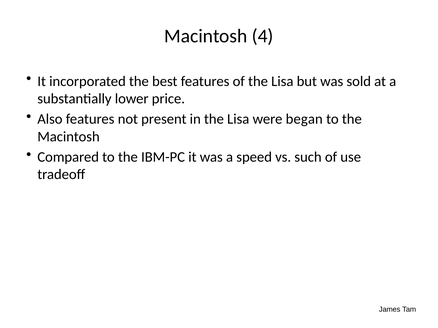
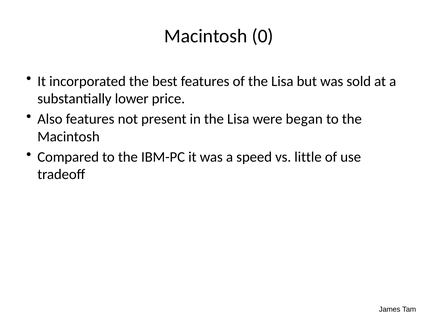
4: 4 -> 0
such: such -> little
